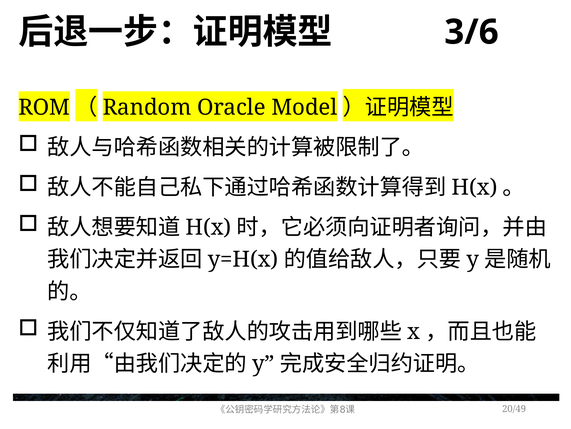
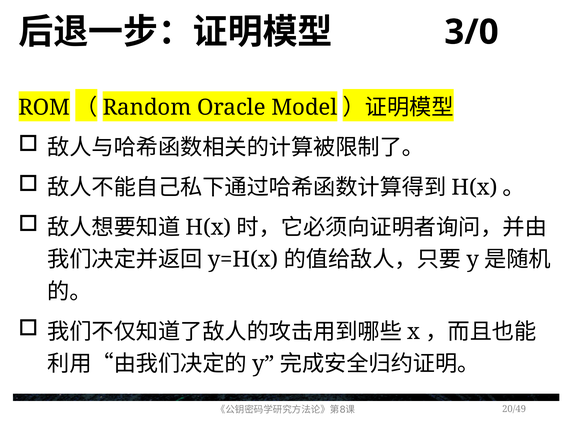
3/6: 3/6 -> 3/0
